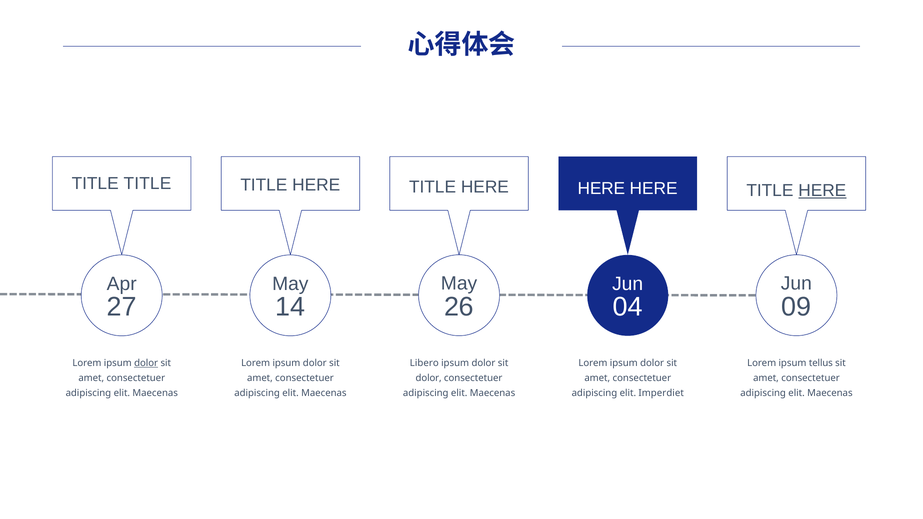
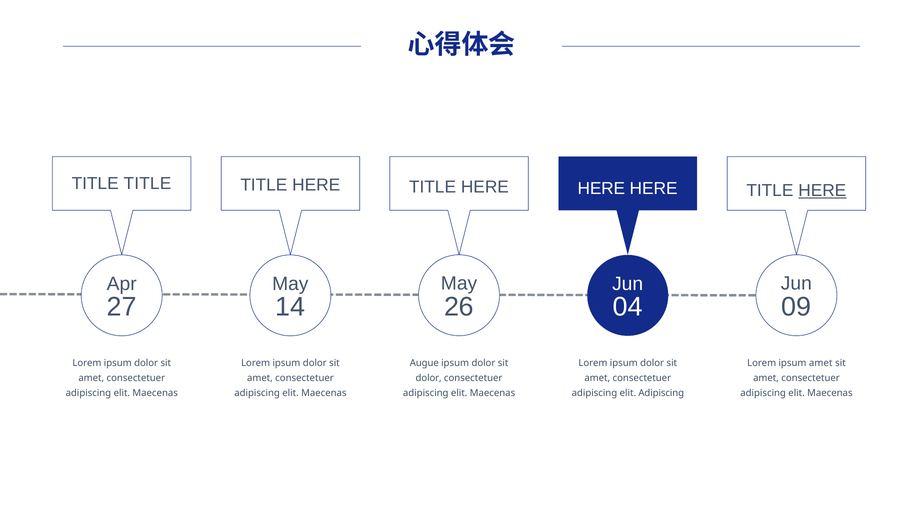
dolor at (146, 363) underline: present -> none
Libero: Libero -> Augue
ipsum tellus: tellus -> amet
elit Imperdiet: Imperdiet -> Adipiscing
